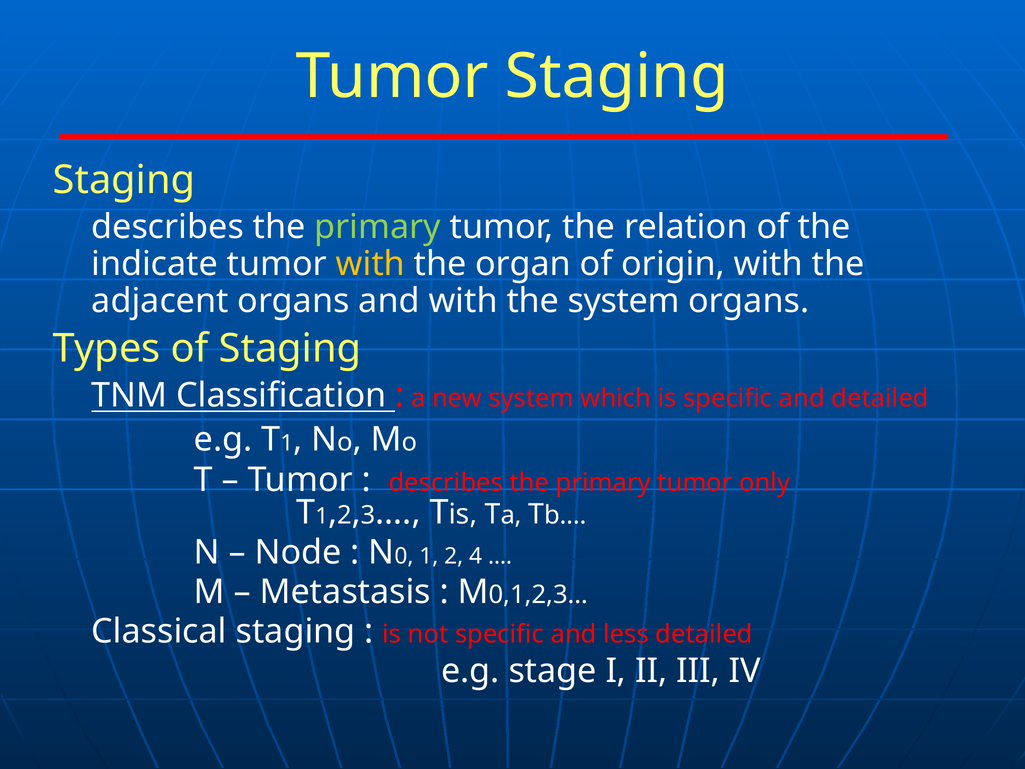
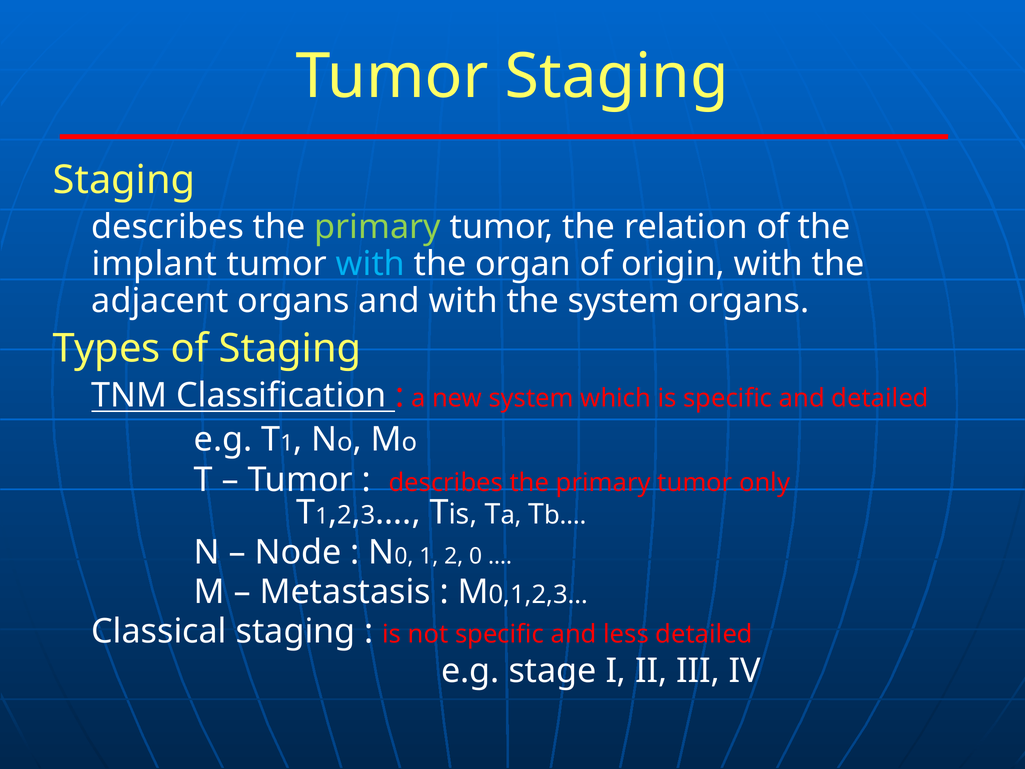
indicate: indicate -> implant
with at (370, 264) colour: yellow -> light blue
2 4: 4 -> 0
